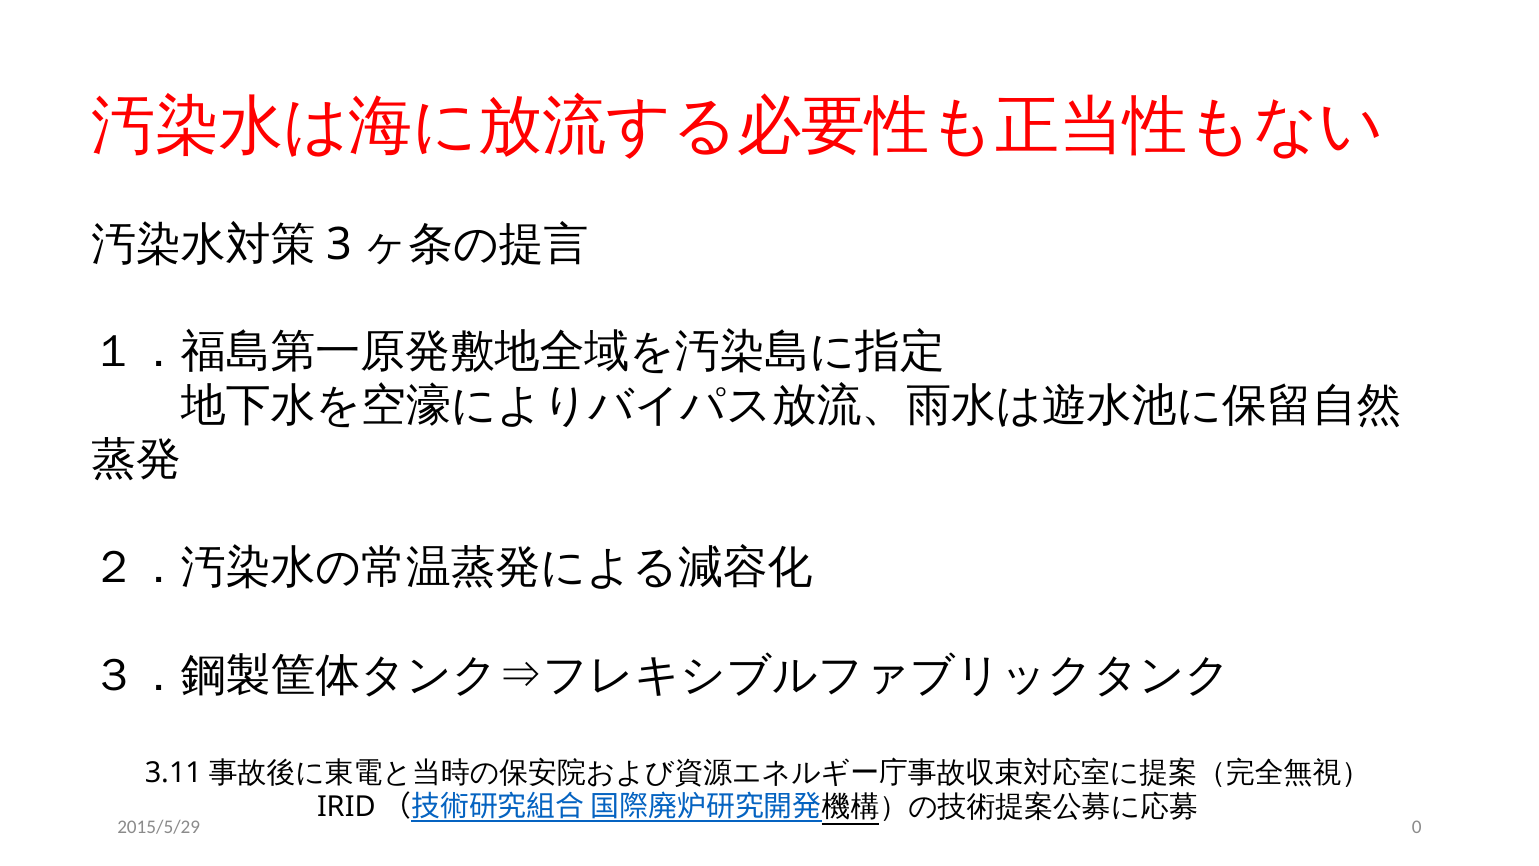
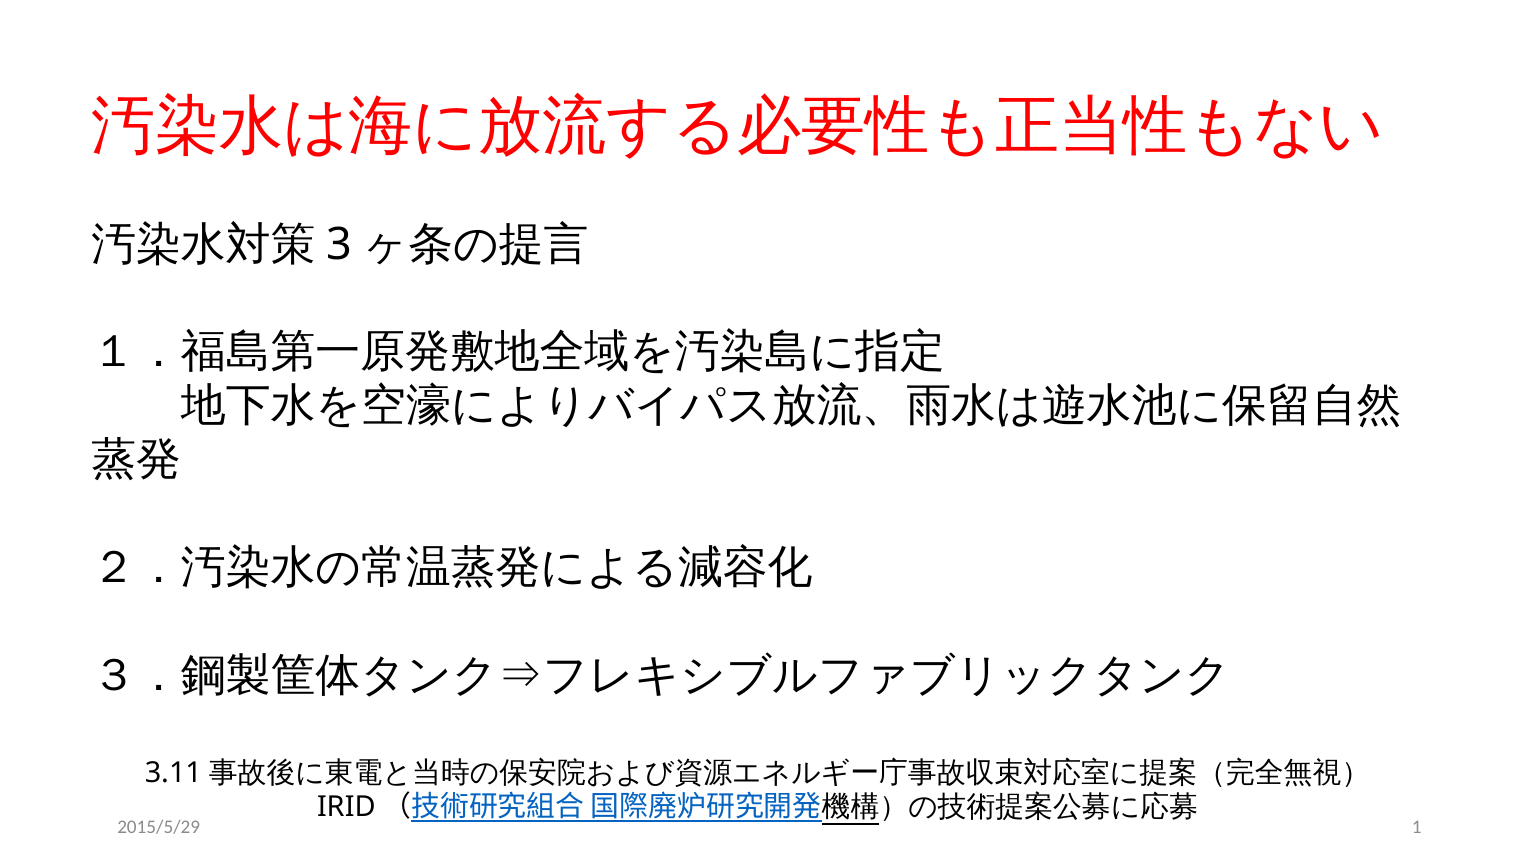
0: 0 -> 1
